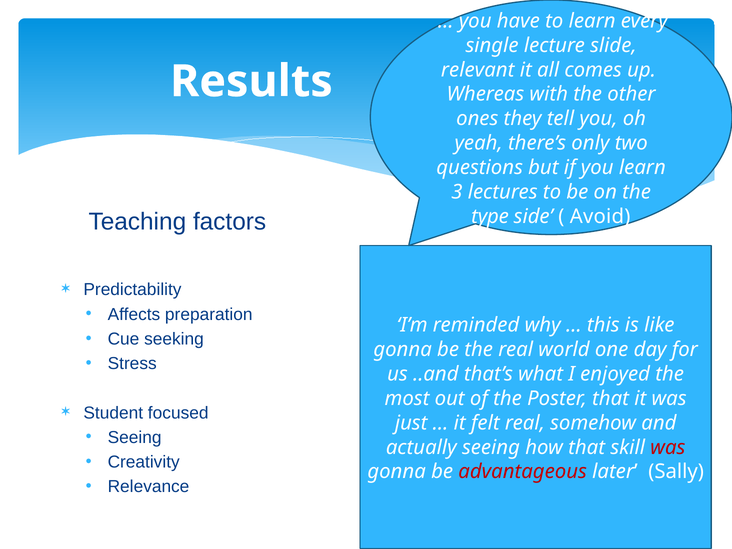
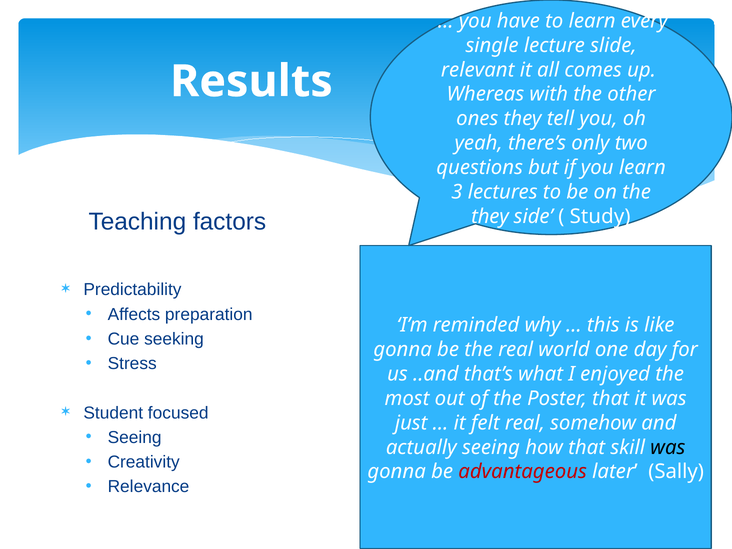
type at (490, 216): type -> they
Avoid: Avoid -> Study
was at (668, 447) colour: red -> black
